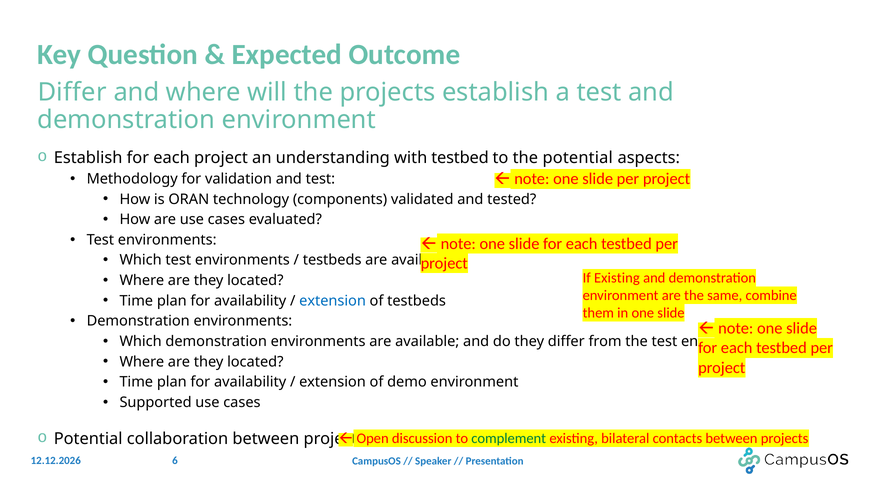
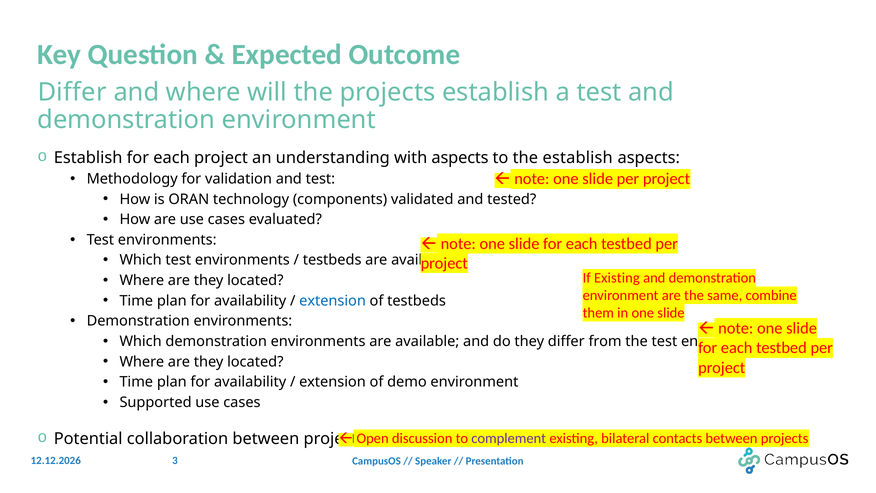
with testbed: testbed -> aspects
the potential: potential -> establish
complement colour: green -> purple
6: 6 -> 3
